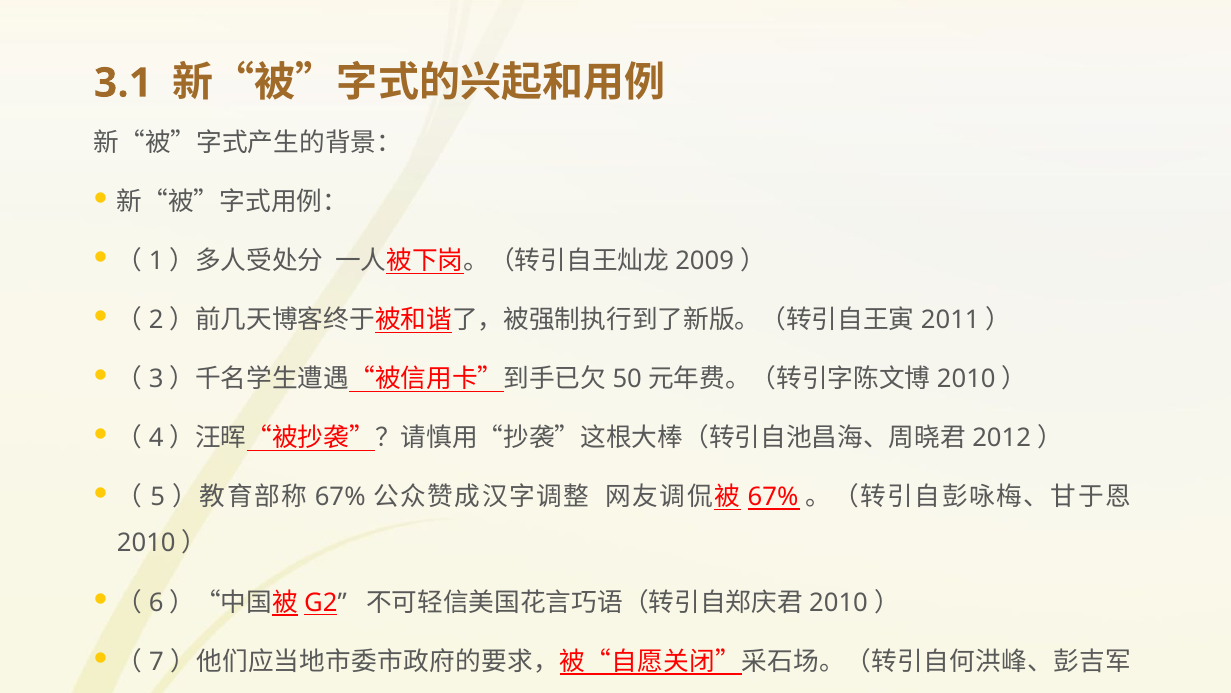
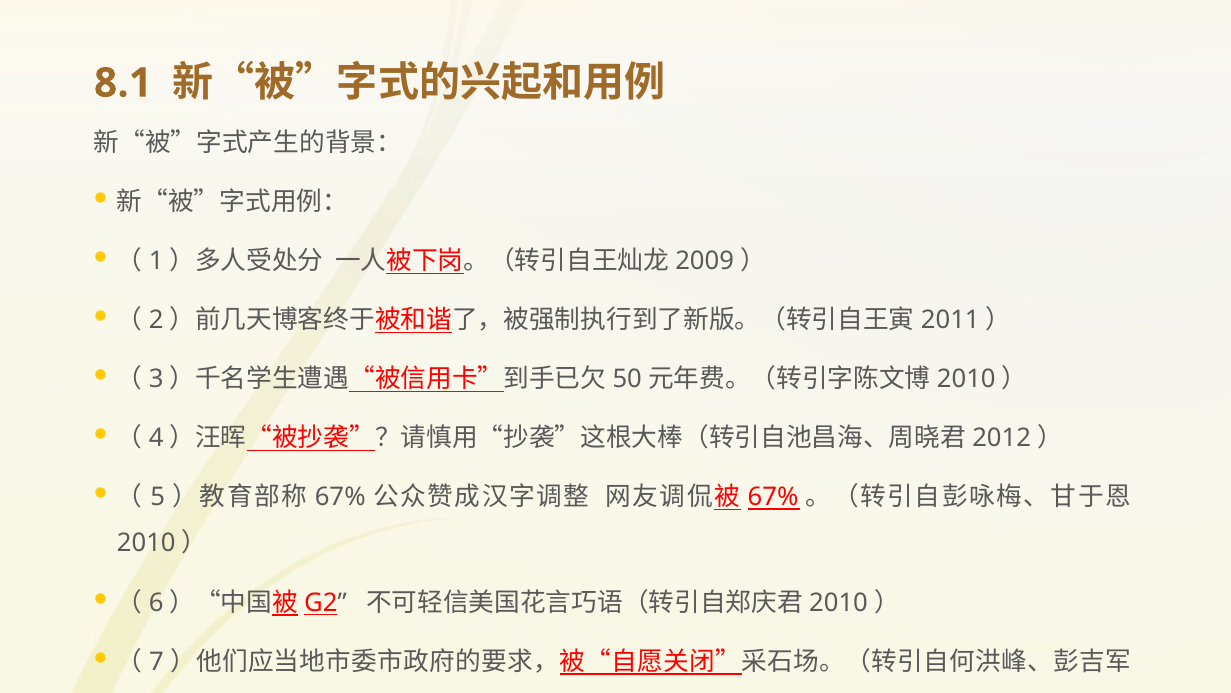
3.1: 3.1 -> 8.1
